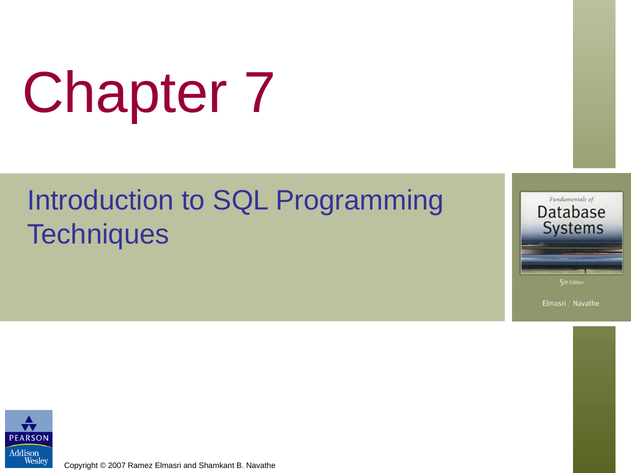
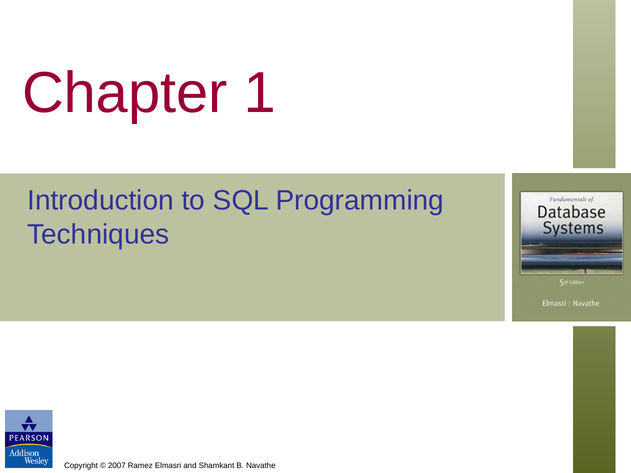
7: 7 -> 1
